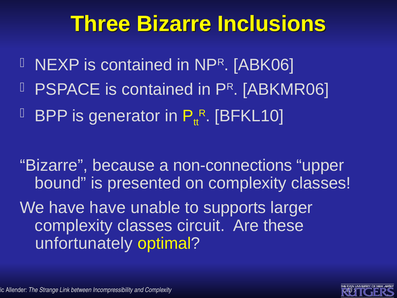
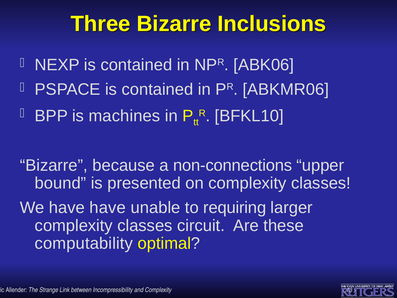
generator: generator -> machines
supports: supports -> requiring
unfortunately: unfortunately -> computability
